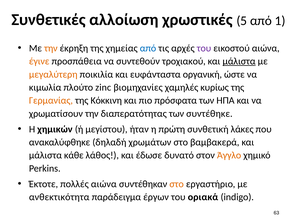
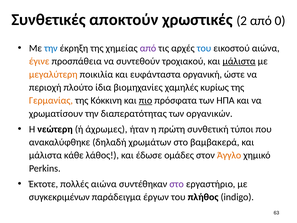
αλλοίωση: αλλοίωση -> αποκτούν
5: 5 -> 2
1: 1 -> 0
την at (51, 48) colour: orange -> blue
από at (148, 48) colour: blue -> purple
του at (204, 48) colour: purple -> blue
κιμωλία: κιμωλία -> περιοχή
zinc: zinc -> ίδια
πιο underline: none -> present
συντέθηκε: συντέθηκε -> οργανικών
χημικών: χημικών -> νεώτερη
μεγίστου: μεγίστου -> άχρωμες
λάκες: λάκες -> τύποι
δυνατό: δυνατό -> ομάδες
στο at (177, 184) colour: orange -> purple
ανθεκτικότητα: ανθεκτικότητα -> συγκεκριμένων
οριακά: οριακά -> πλήθος
